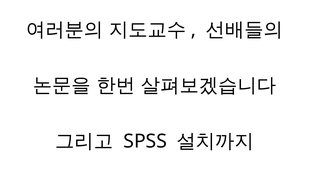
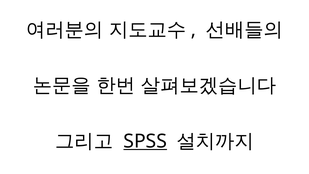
SPSS underline: none -> present
